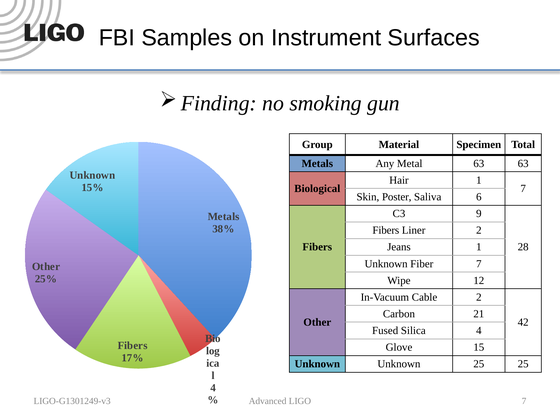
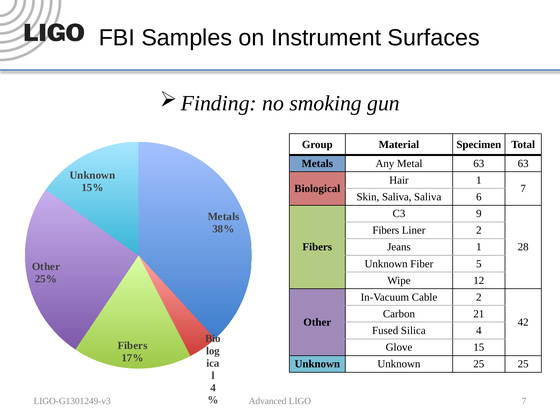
Skin Poster: Poster -> Saliva
Fiber 7: 7 -> 5
